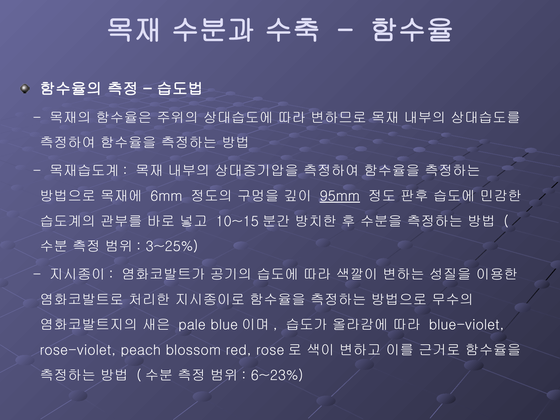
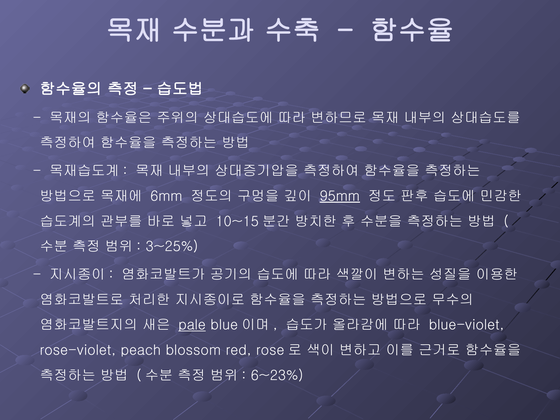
pale underline: none -> present
